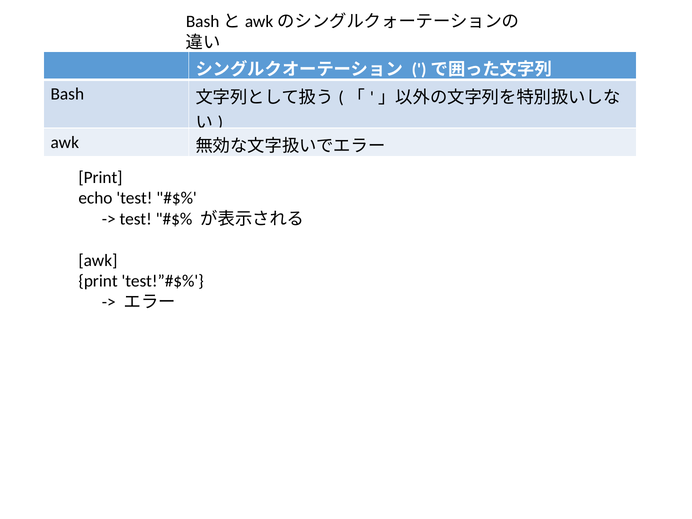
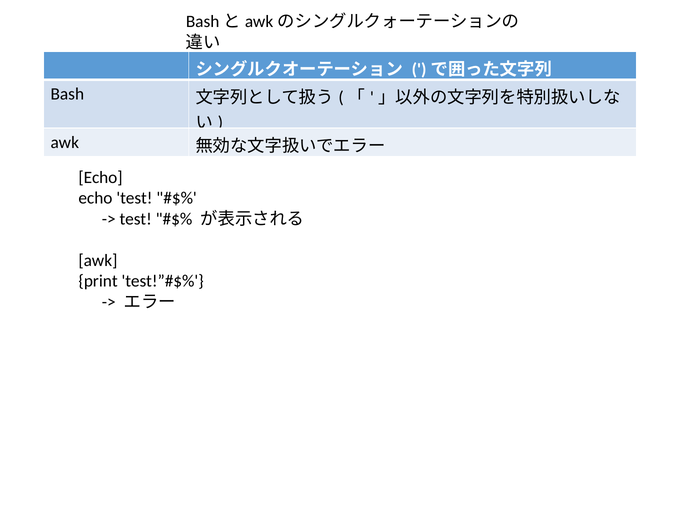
Print at (100, 177): Print -> Echo
